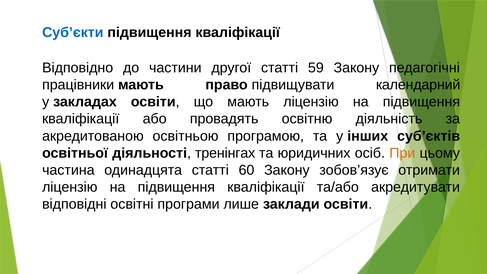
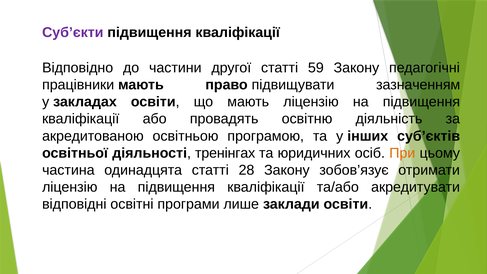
Суб’єкти colour: blue -> purple
календарний: календарний -> зазначенням
60: 60 -> 28
